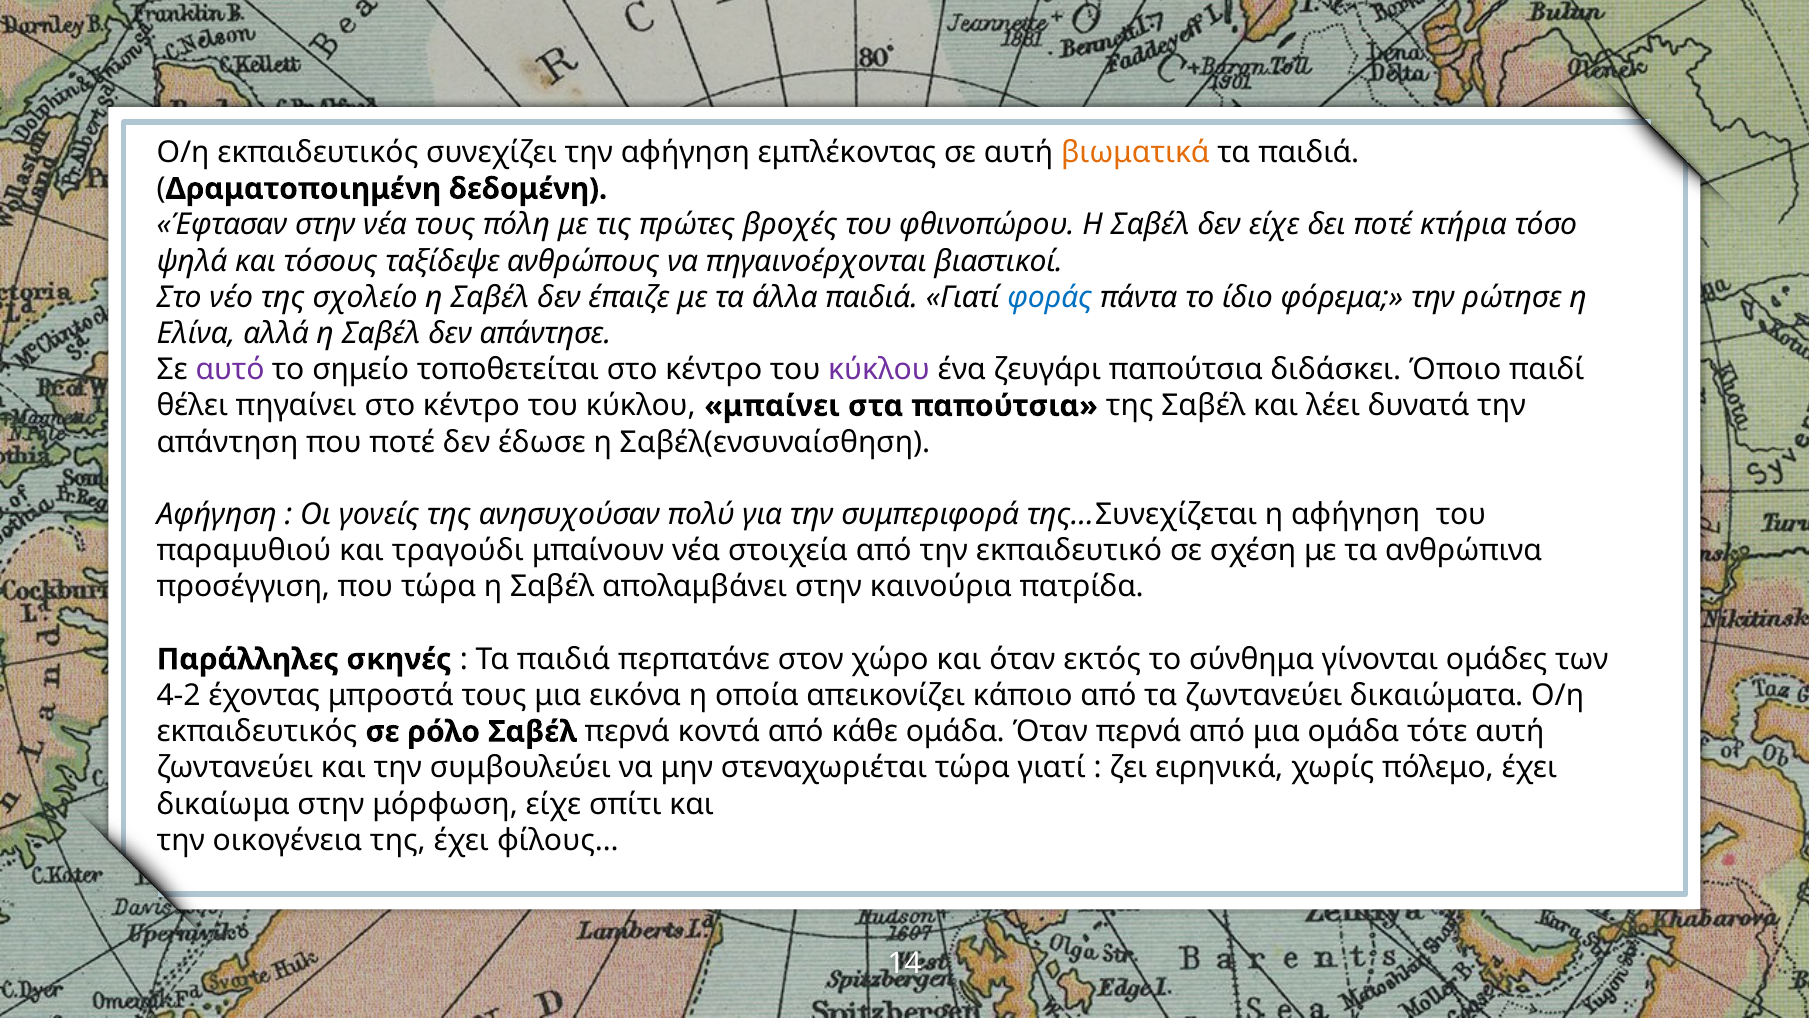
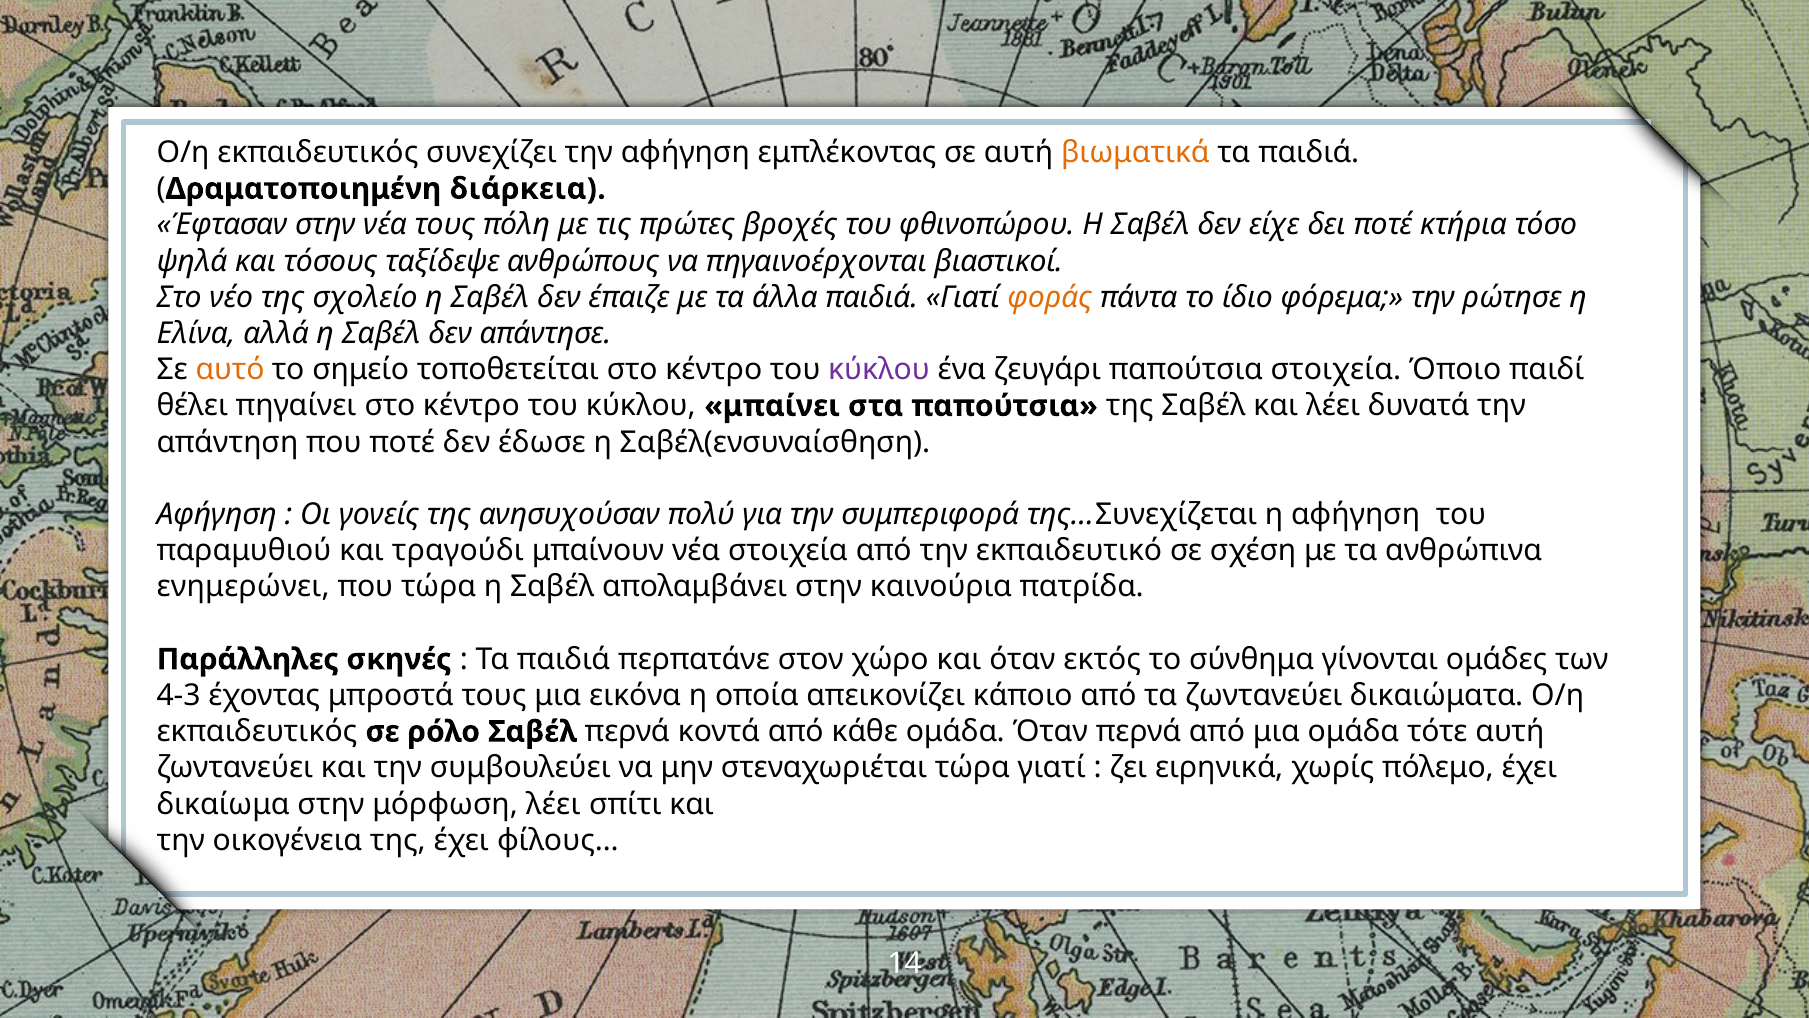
δεδομένη: δεδομένη -> διάρκεια
φοράς colour: blue -> orange
αυτό colour: purple -> orange
παπούτσια διδάσκει: διδάσκει -> στοιχεία
προσέγγιση: προσέγγιση -> ενημερώνει
4-2: 4-2 -> 4-3
μόρφωση είχε: είχε -> λέει
